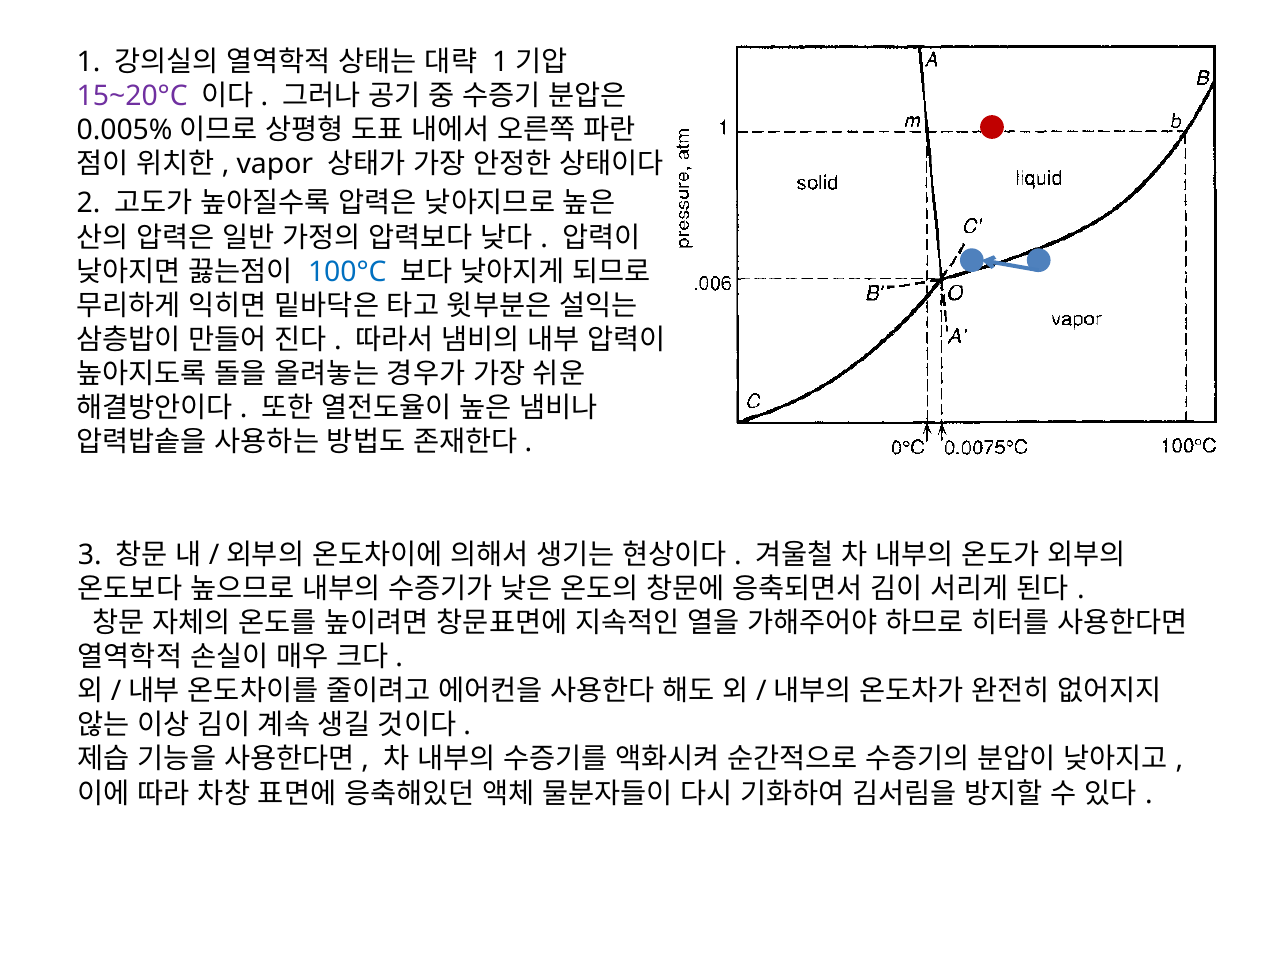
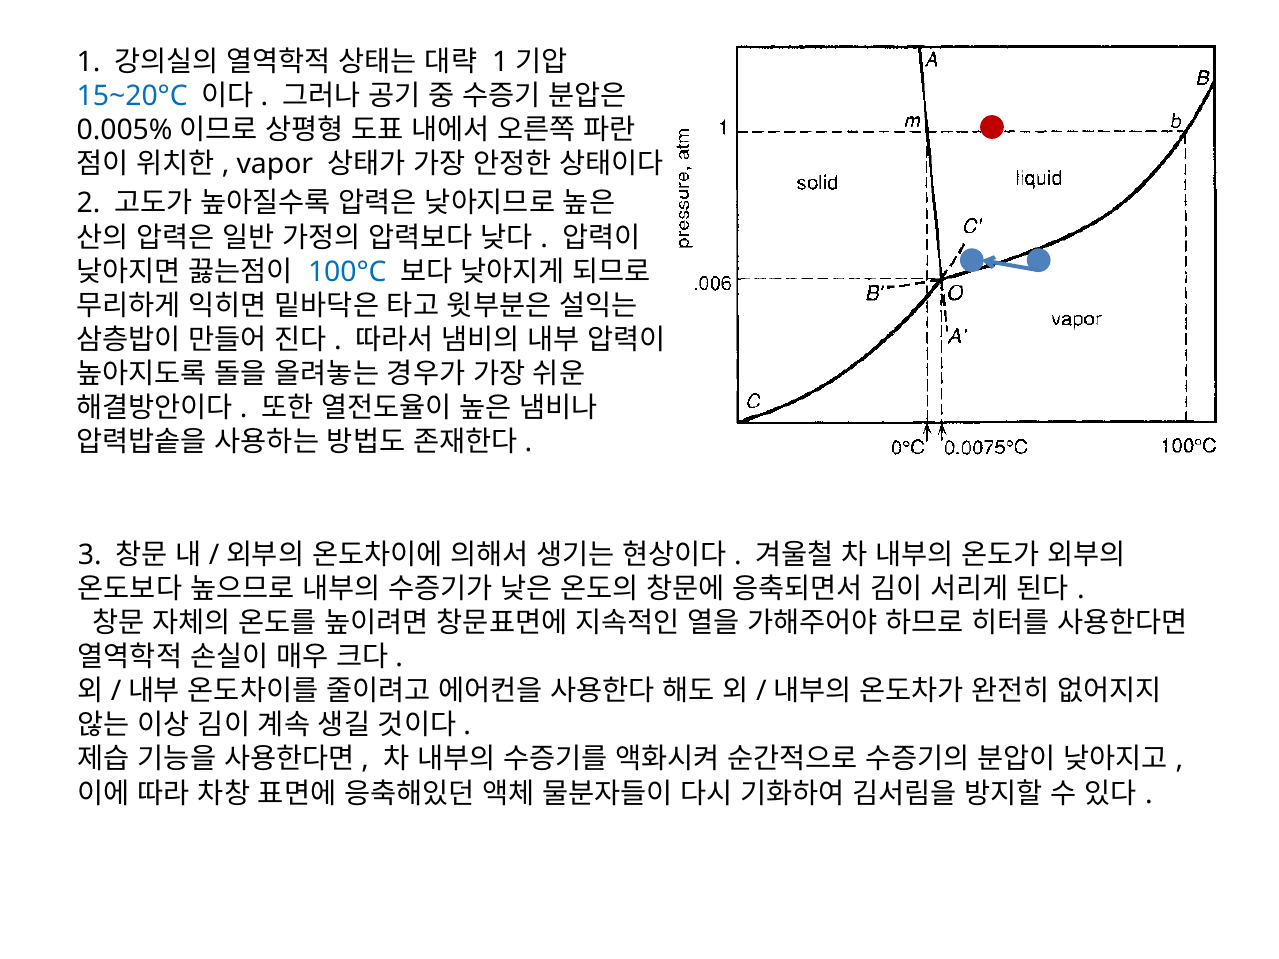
15~20°C colour: purple -> blue
